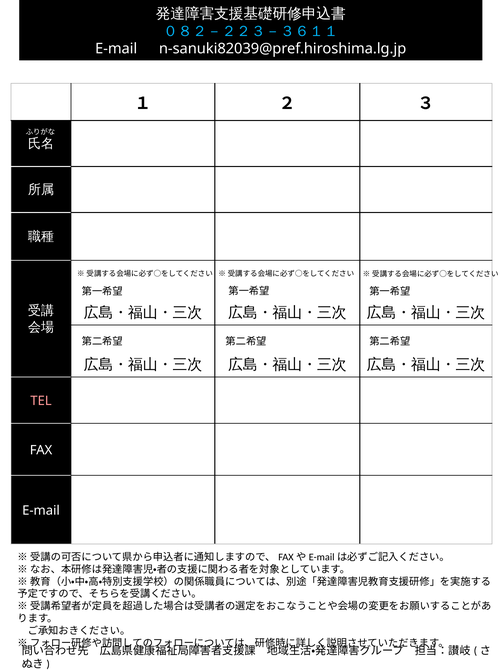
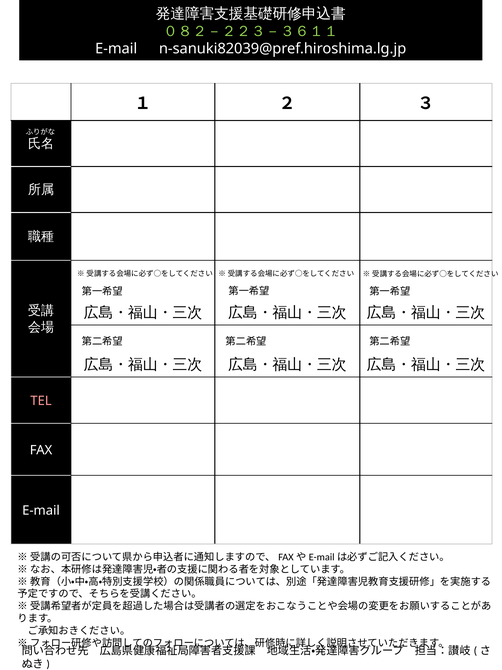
０８２－２２３－３６１１ colour: light blue -> light green
